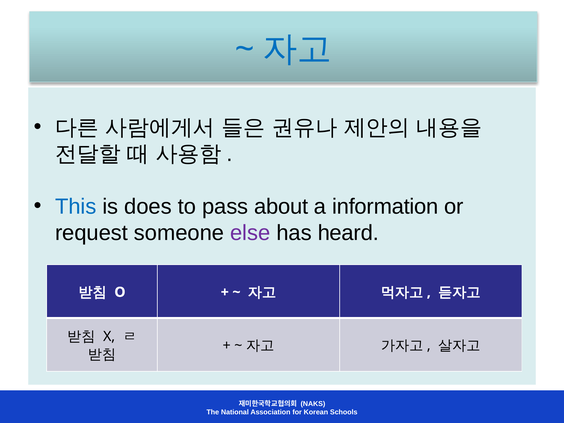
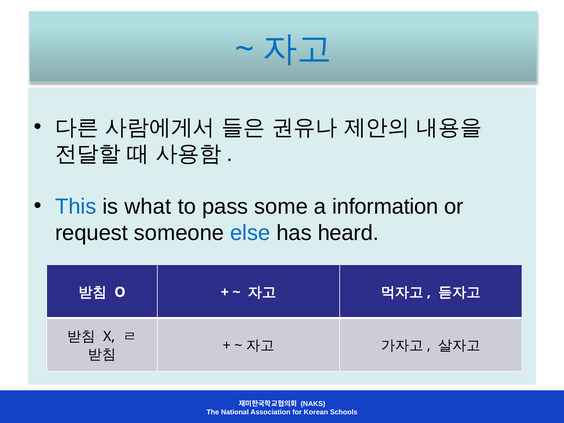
does: does -> what
about: about -> some
else colour: purple -> blue
